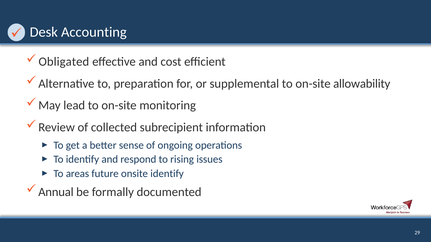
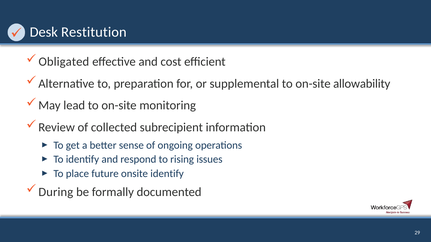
Accounting: Accounting -> Restitution
areas: areas -> place
Annual: Annual -> During
